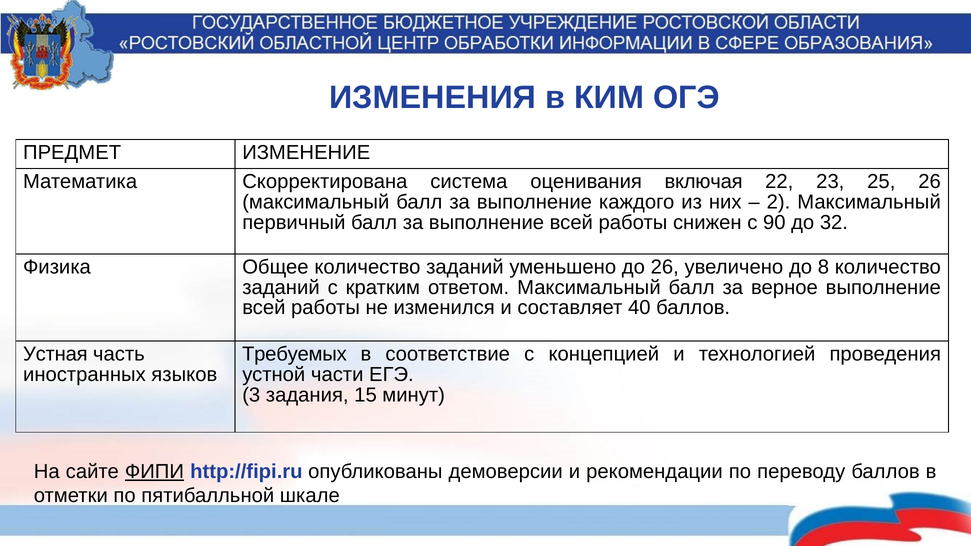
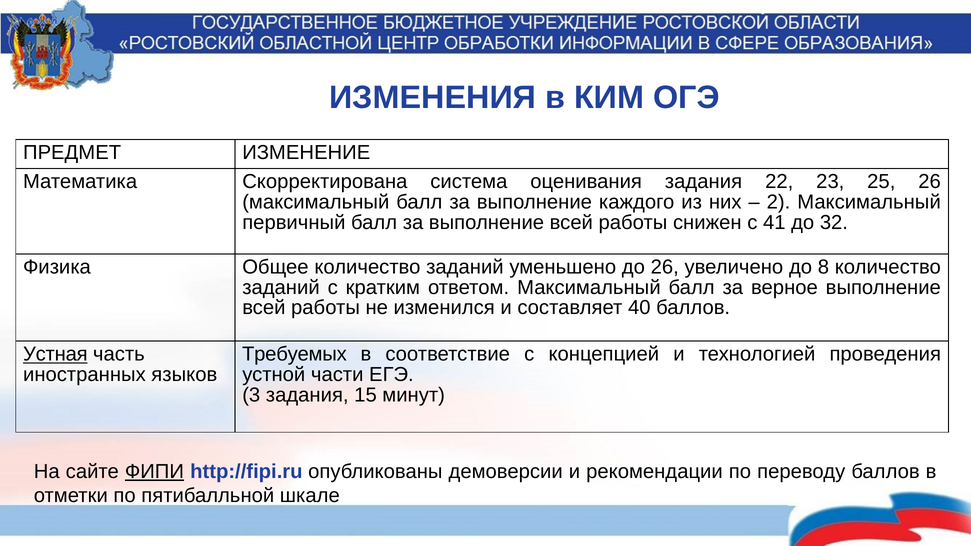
оценивания включая: включая -> задания
90: 90 -> 41
Устная underline: none -> present
